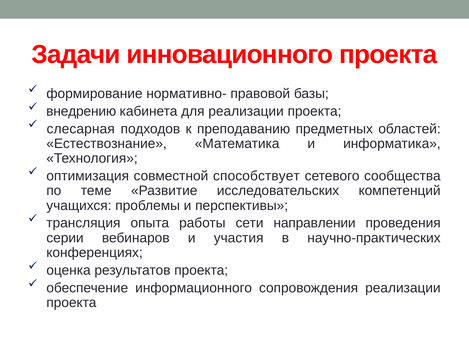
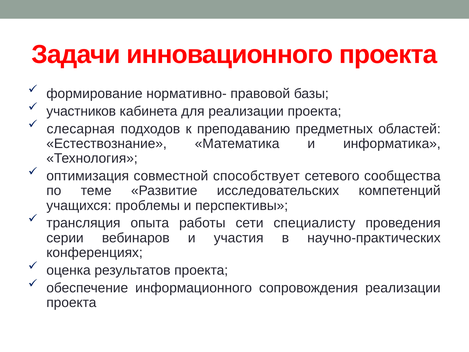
внедрению: внедрению -> участников
направлении: направлении -> специалисту
